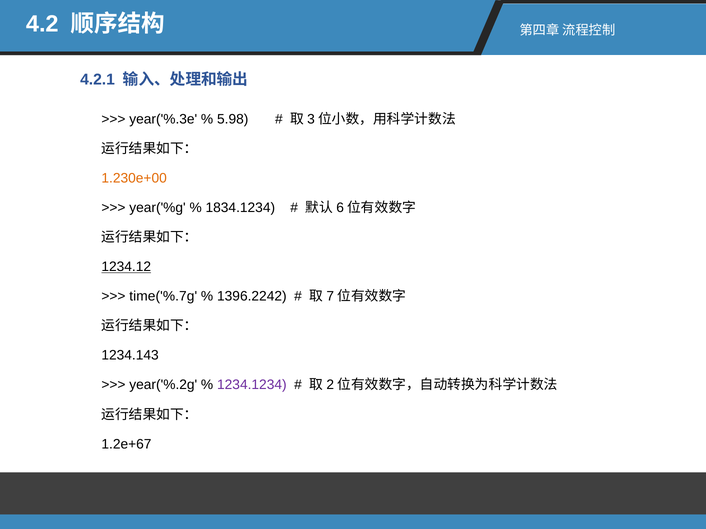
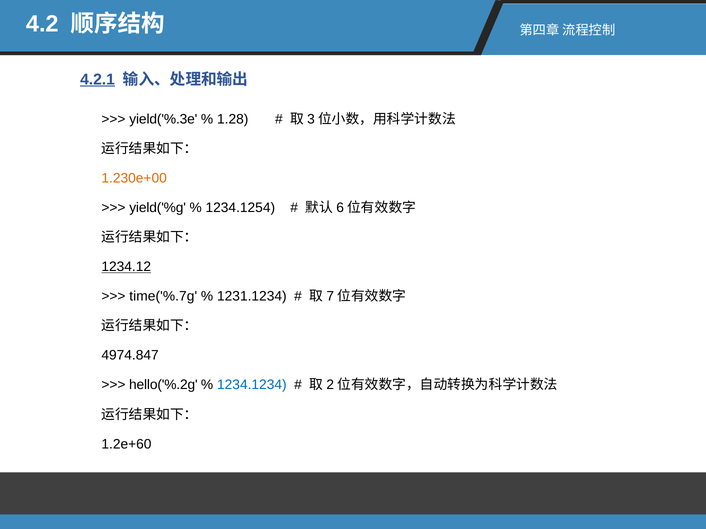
4.2.1 underline: none -> present
year('%.3e: year('%.3e -> yield('%.3e
5.98: 5.98 -> 1.28
year('%g: year('%g -> yield('%g
1834.1234: 1834.1234 -> 1234.1254
1396.2242: 1396.2242 -> 1231.1234
1234.143: 1234.143 -> 4974.847
year('%.2g: year('%.2g -> hello('%.2g
1234.1234 colour: purple -> blue
1.2e+67: 1.2e+67 -> 1.2e+60
